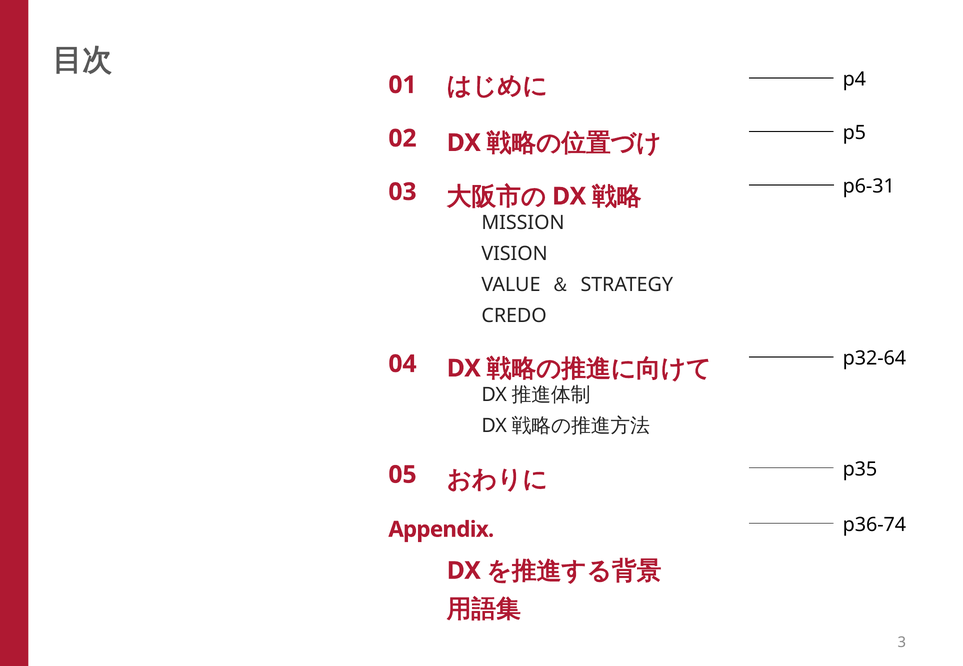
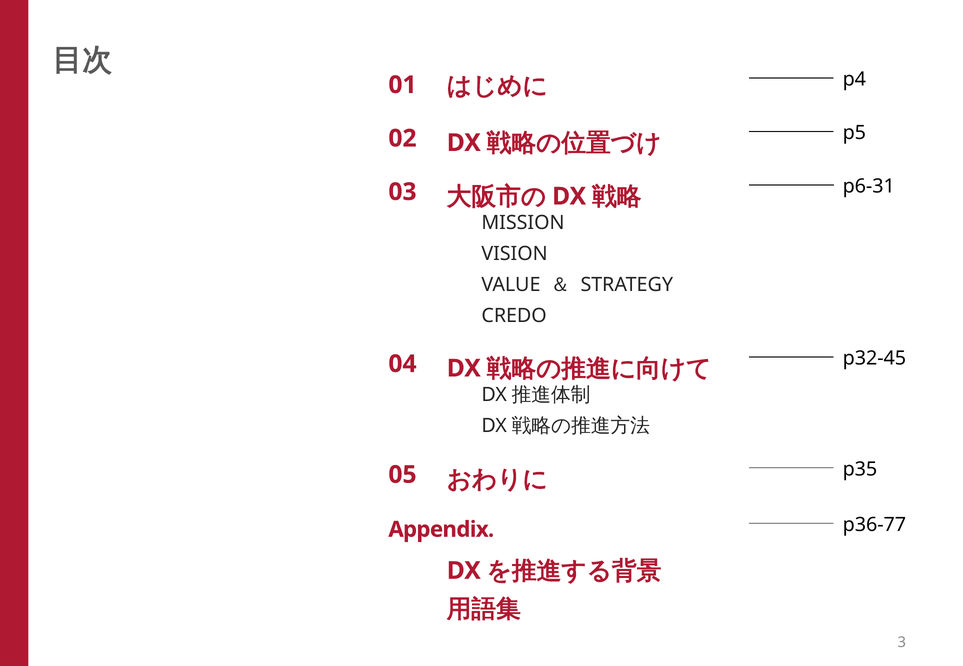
p32-64: p32-64 -> p32-45
p36-74: p36-74 -> p36-77
